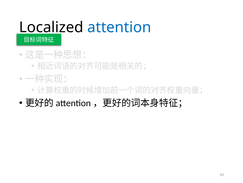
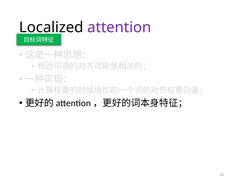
attention colour: blue -> purple
